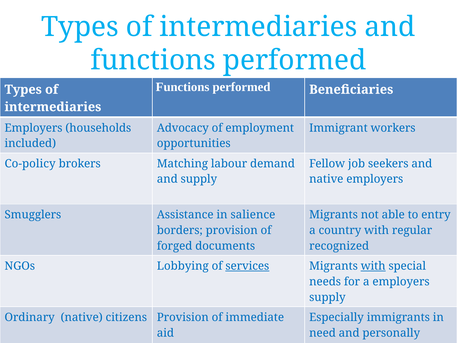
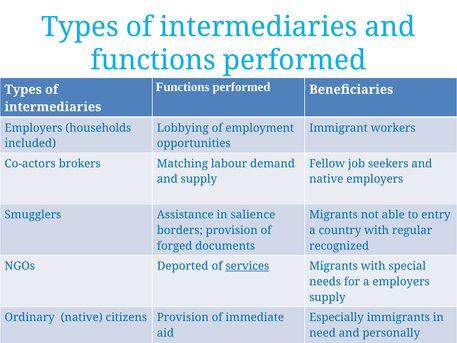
Advocacy: Advocacy -> Lobbying
Co-policy: Co-policy -> Co-actors
Lobbying: Lobbying -> Deported
with at (373, 266) underline: present -> none
